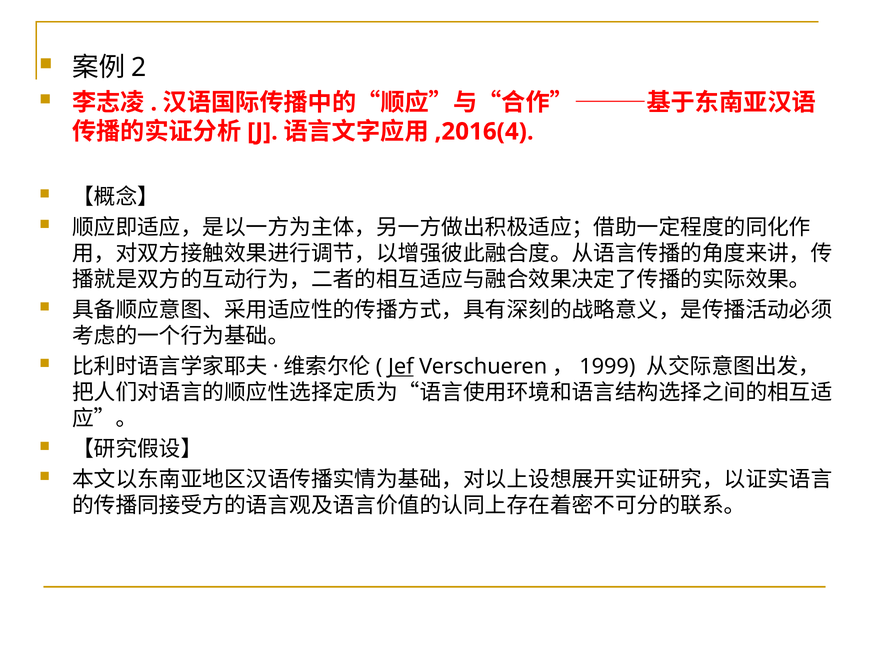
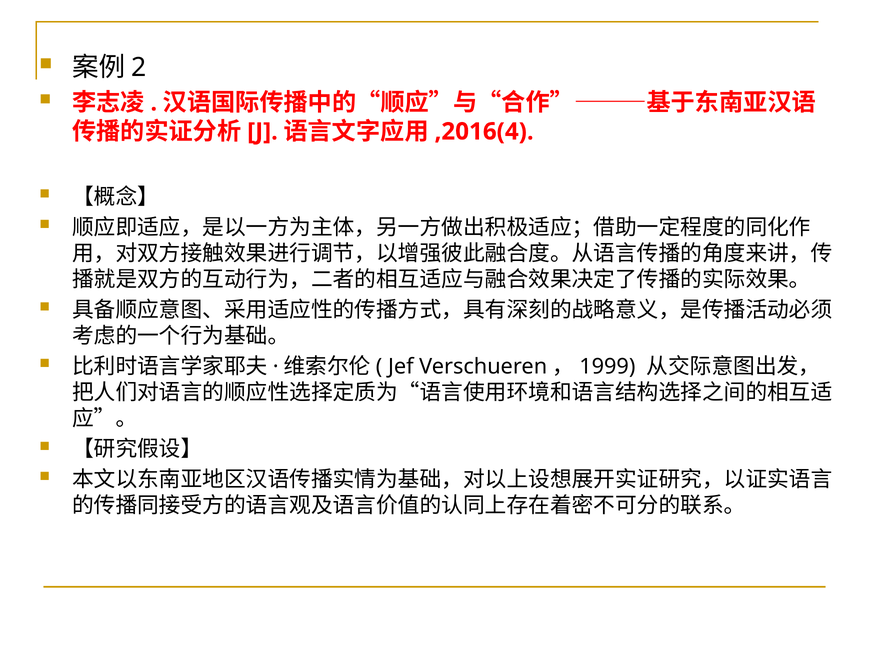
Jef underline: present -> none
